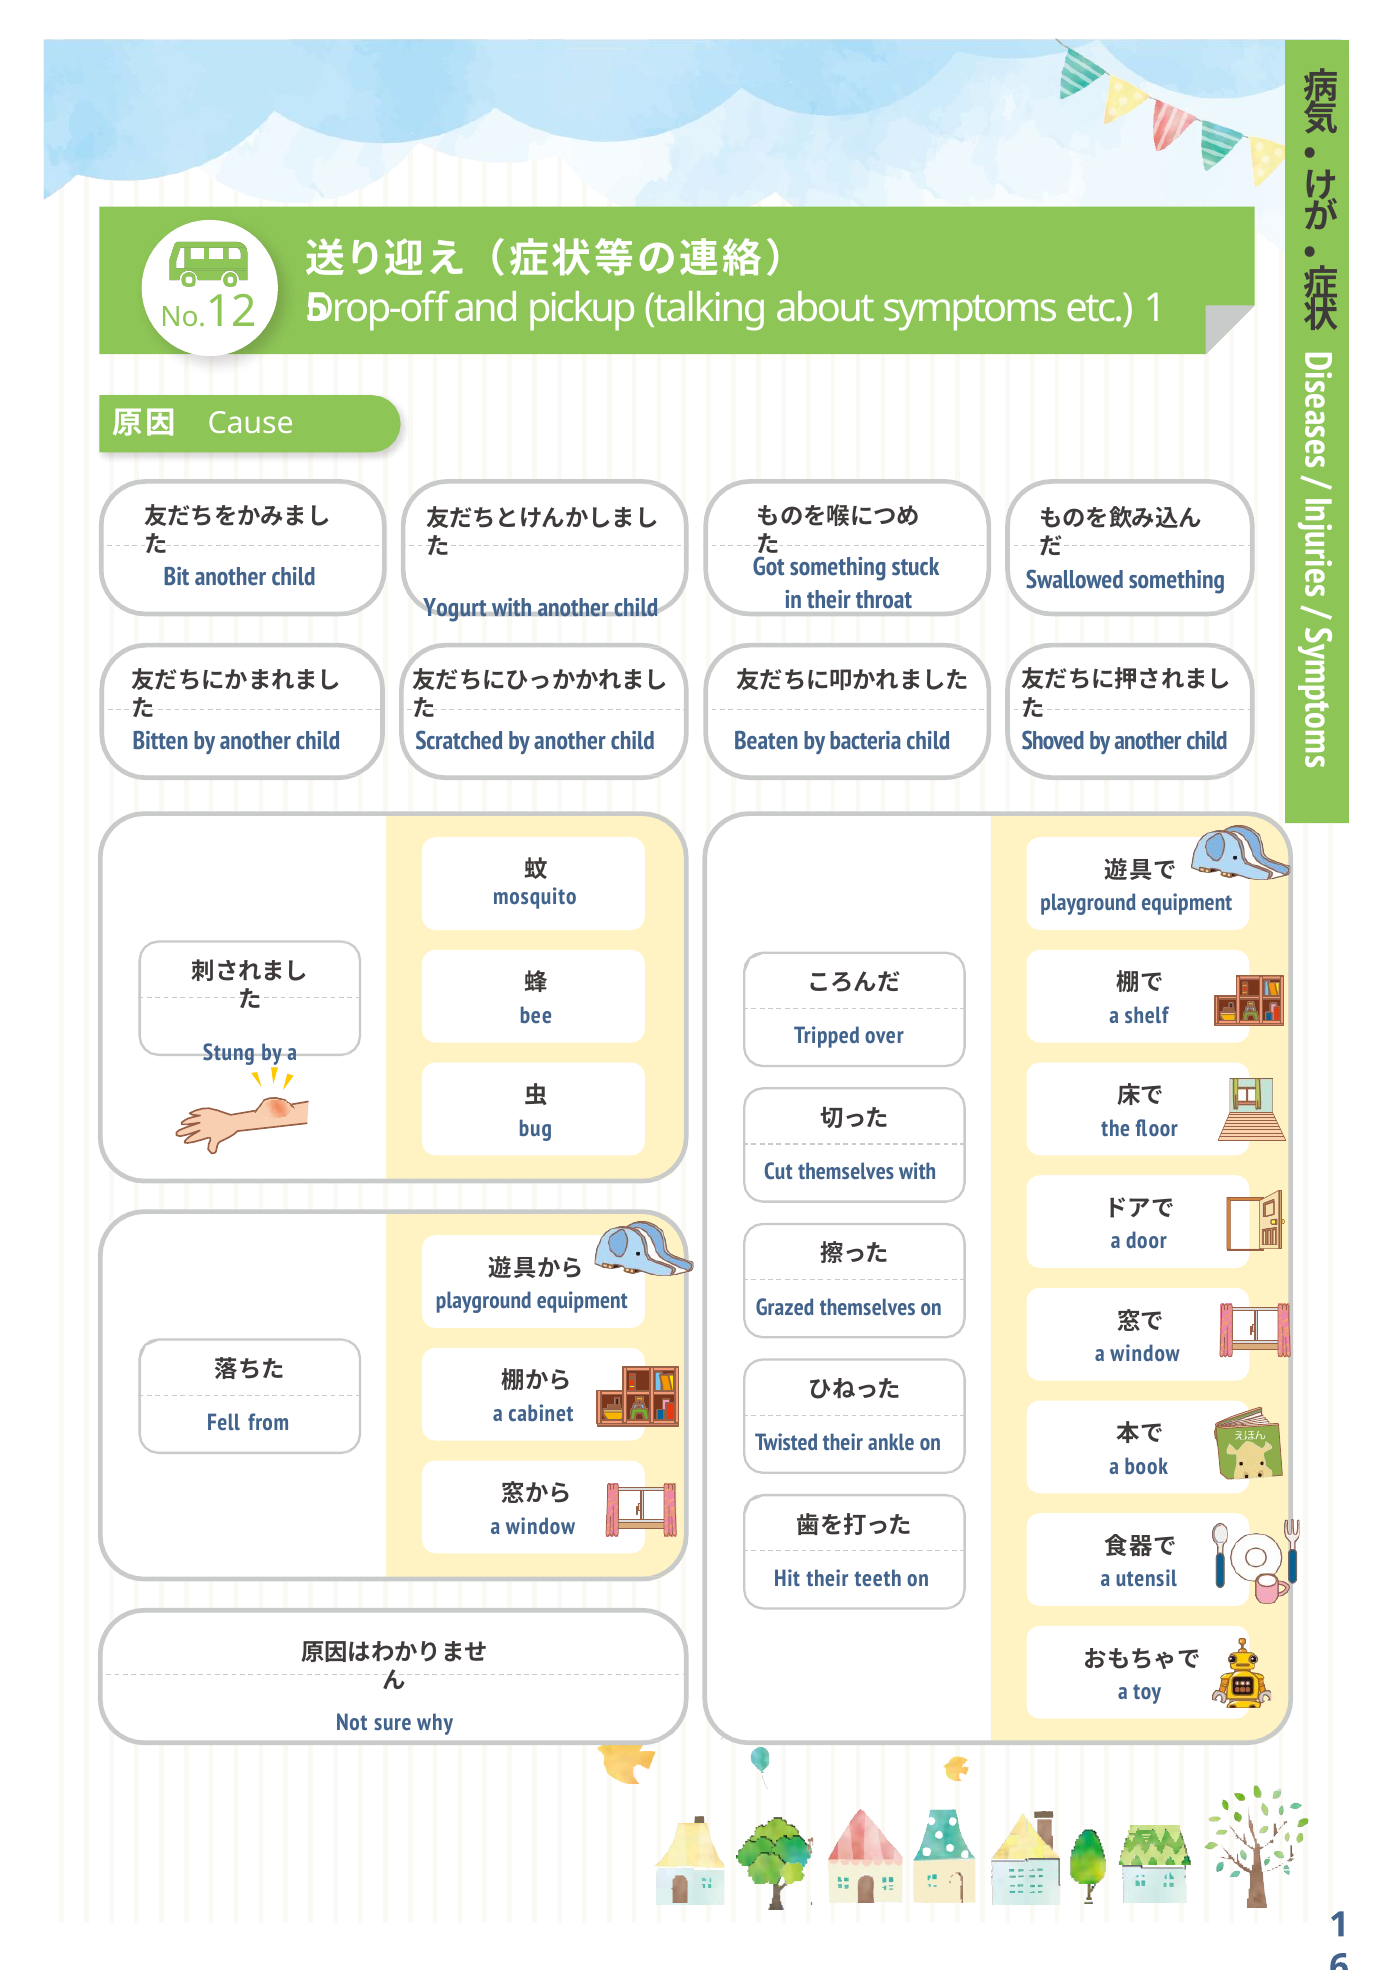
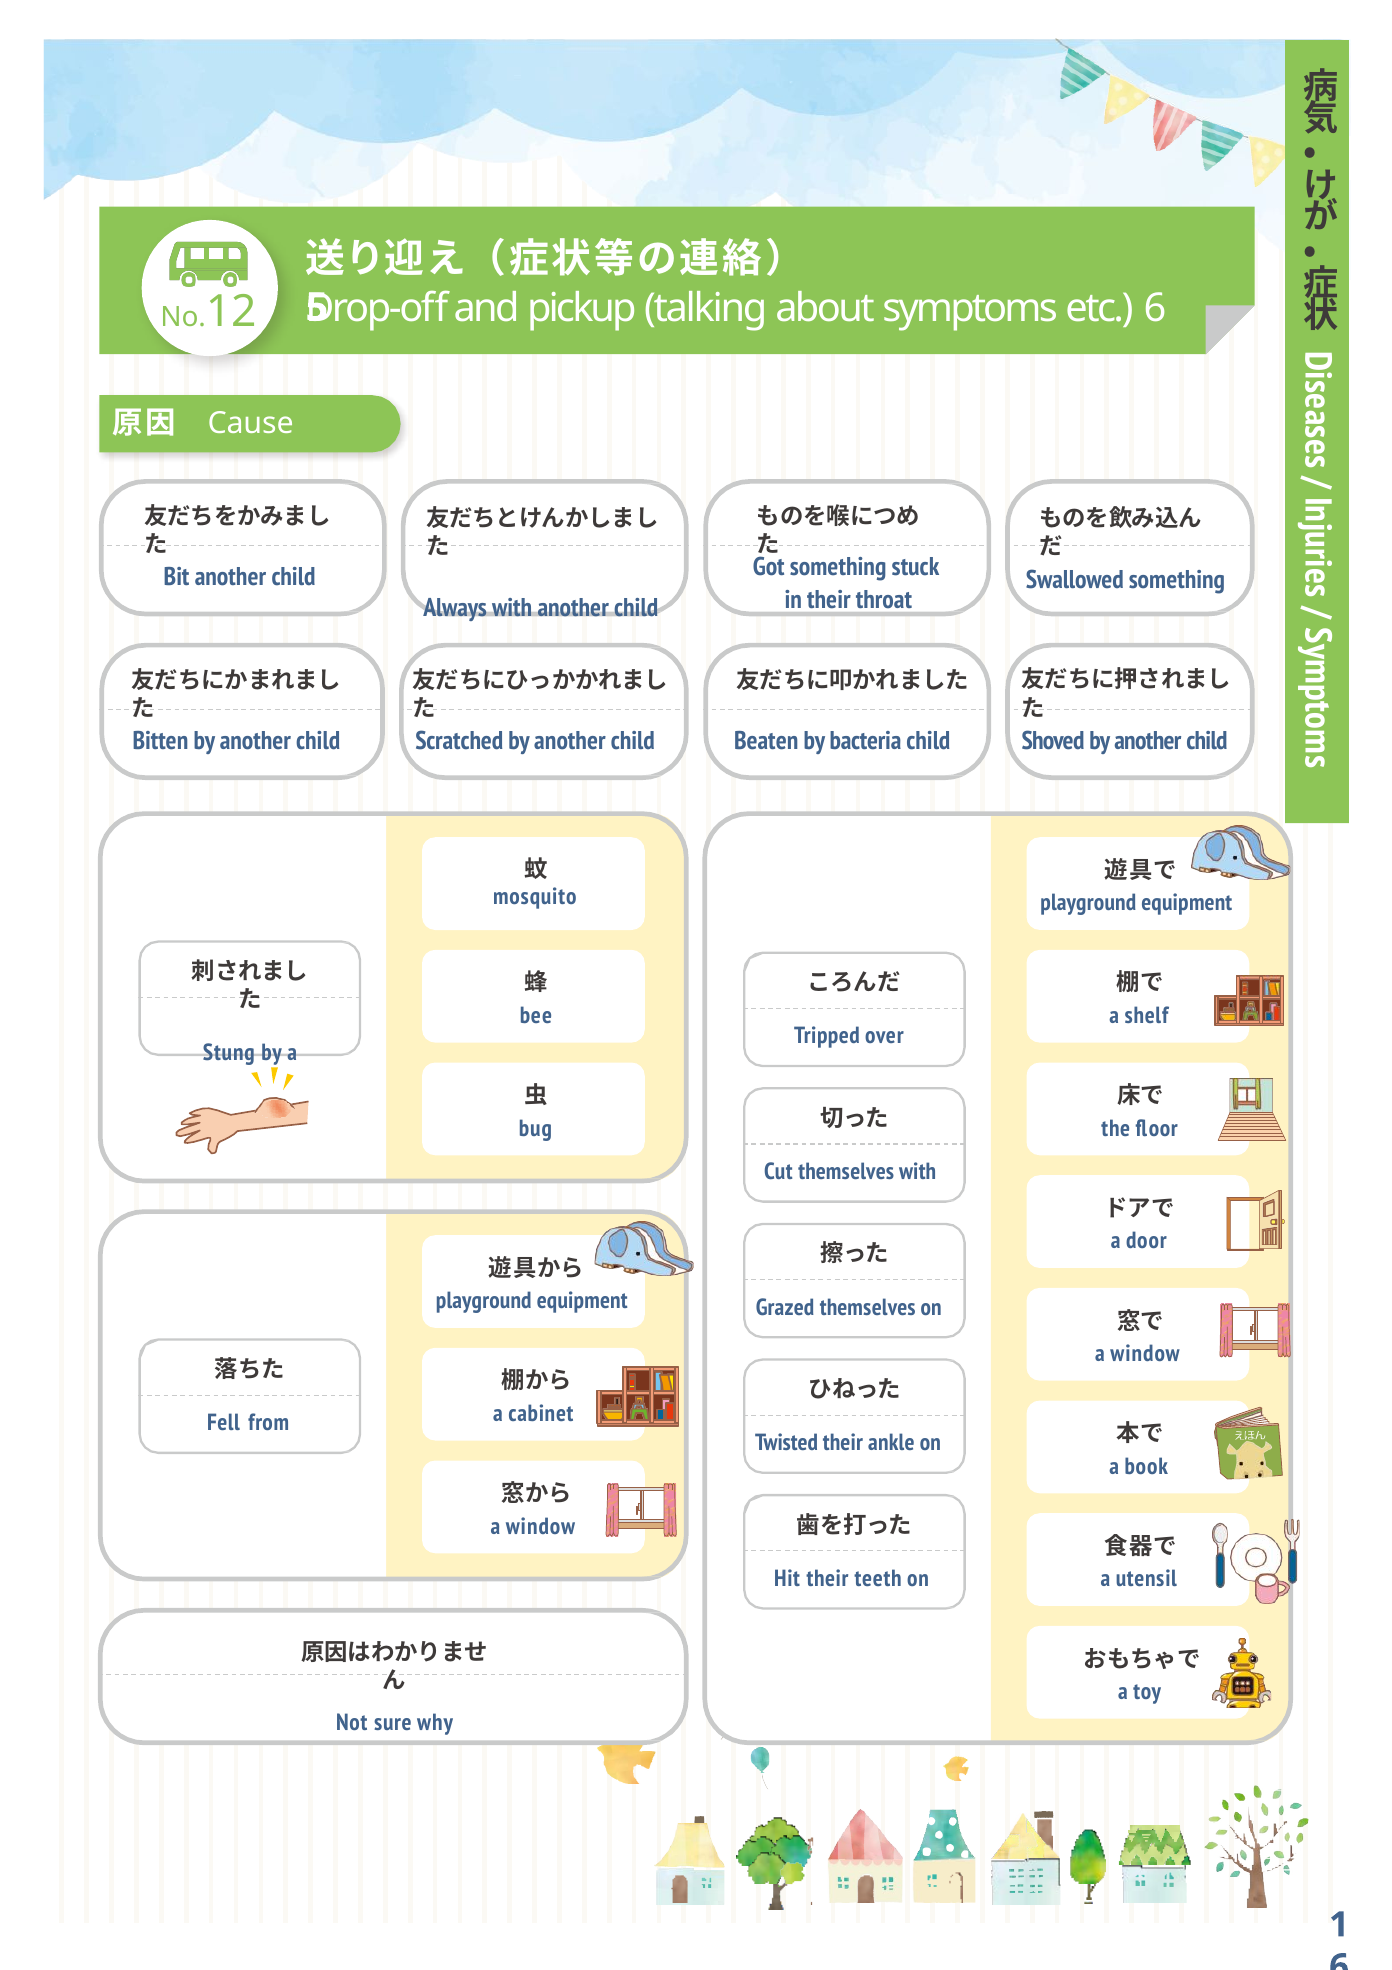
etc 1: 1 -> 6
Yogurt: Yogurt -> Always
